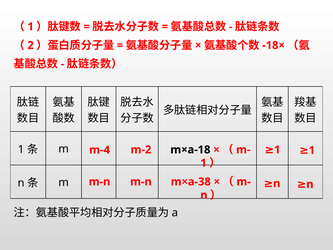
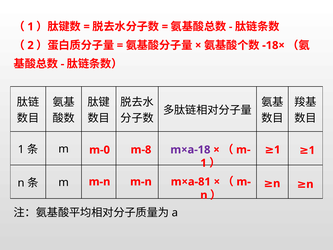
m-2: m-2 -> m-8
m×a-18 colour: black -> purple
m-4: m-4 -> m-0
m×a-38: m×a-38 -> m×a-81
